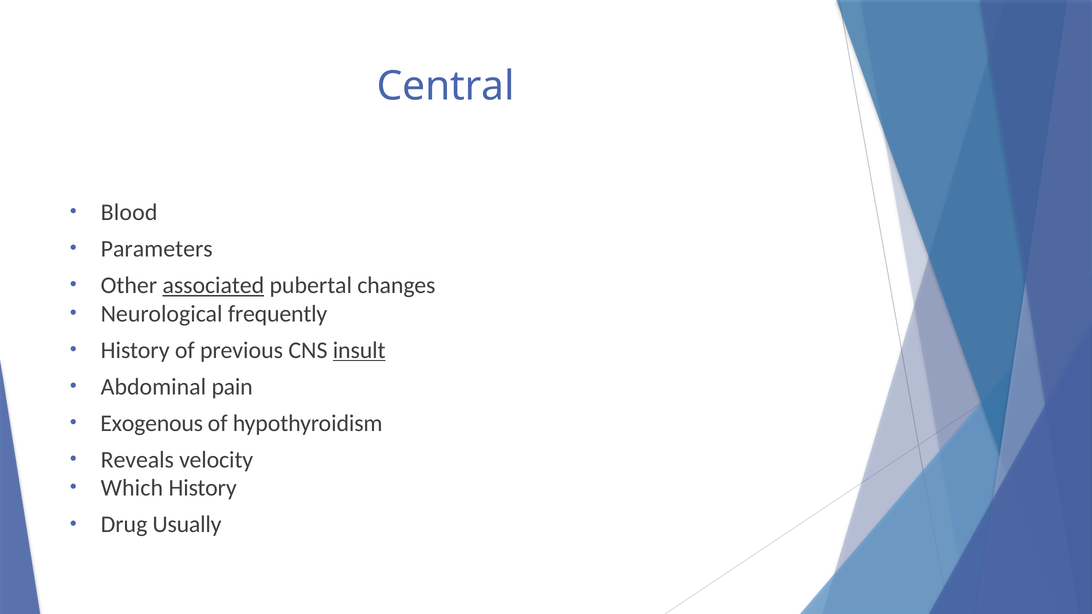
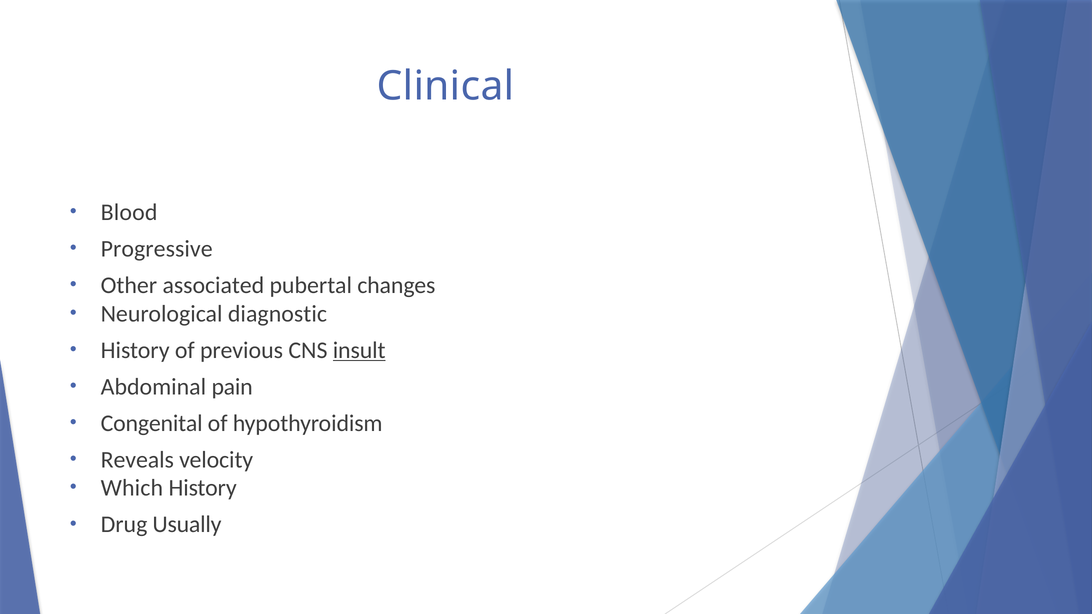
Central: Central -> Clinical
Parameters: Parameters -> Progressive
associated underline: present -> none
frequently: frequently -> diagnostic
Exogenous: Exogenous -> Congenital
